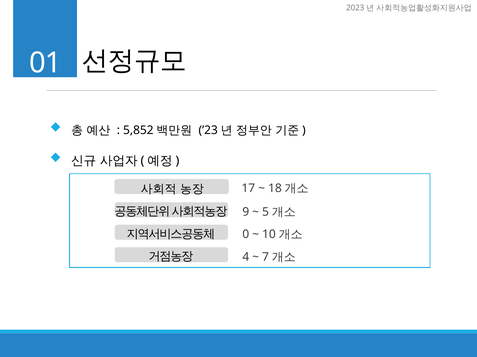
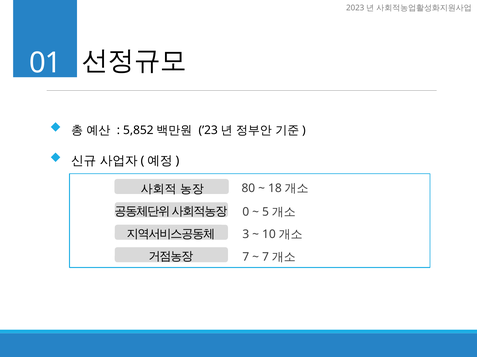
17: 17 -> 80
9: 9 -> 0
0: 0 -> 3
4: 4 -> 7
